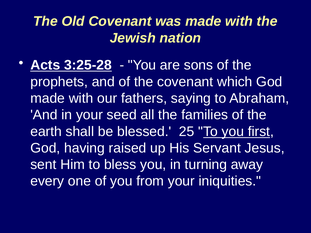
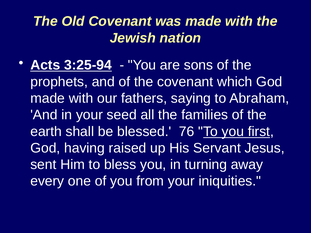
3:25-28: 3:25-28 -> 3:25-94
25: 25 -> 76
